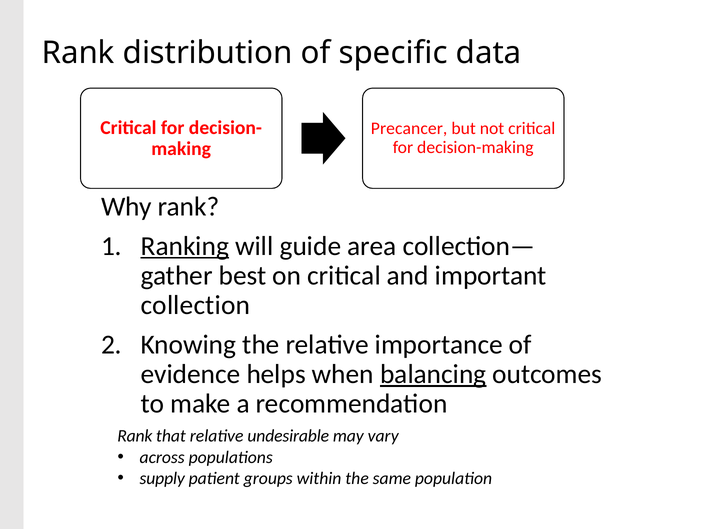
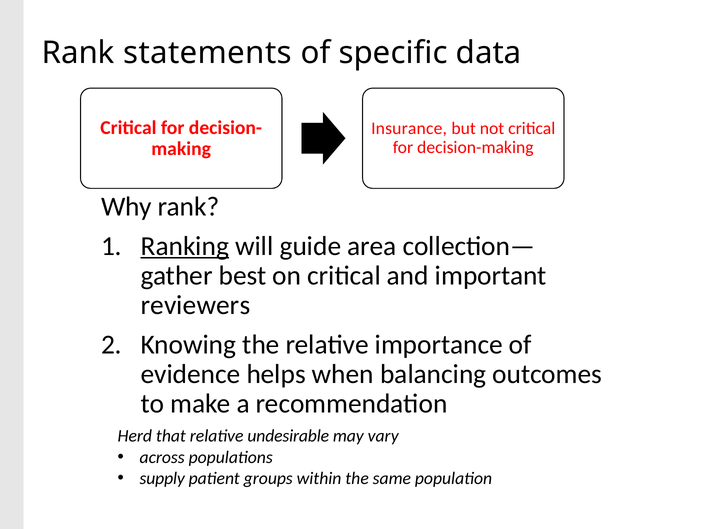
distribution: distribution -> statements
Precancer: Precancer -> Insurance
collection: collection -> reviewers
balancing underline: present -> none
Rank at (135, 436): Rank -> Herd
